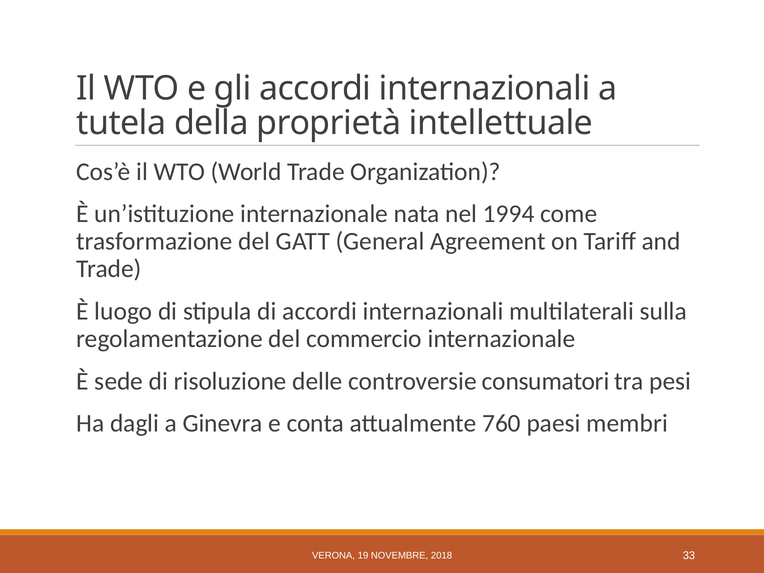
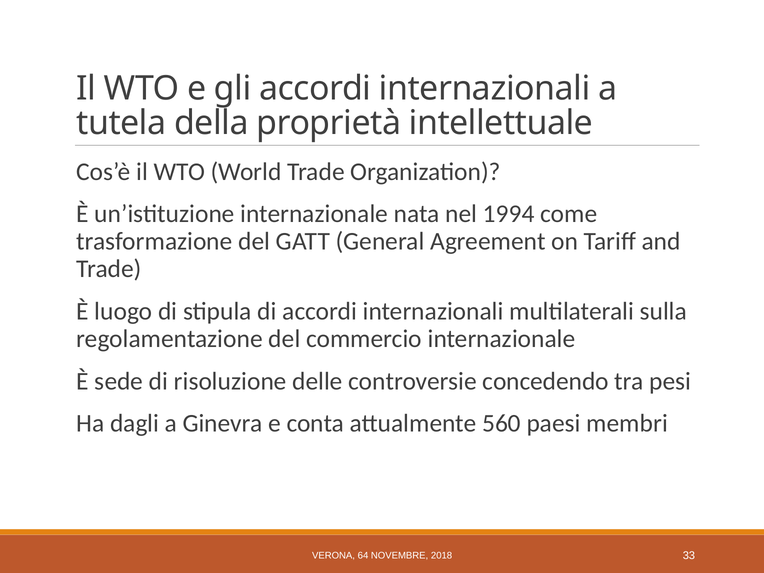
consumatori: consumatori -> concedendo
760: 760 -> 560
19: 19 -> 64
